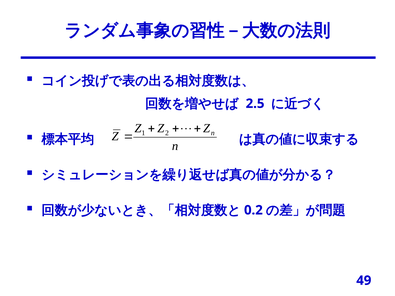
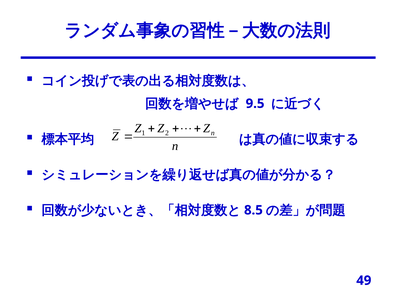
2.5: 2.5 -> 9.5
0.2: 0.2 -> 8.5
